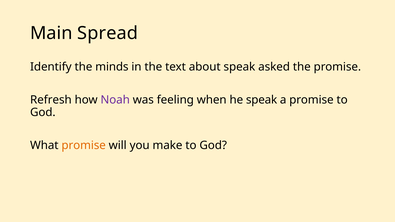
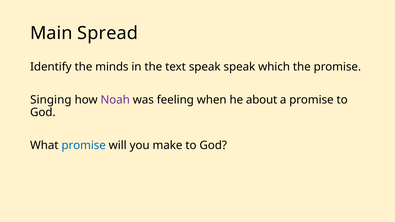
text about: about -> speak
asked: asked -> which
Refresh: Refresh -> Singing
he speak: speak -> about
promise at (84, 145) colour: orange -> blue
